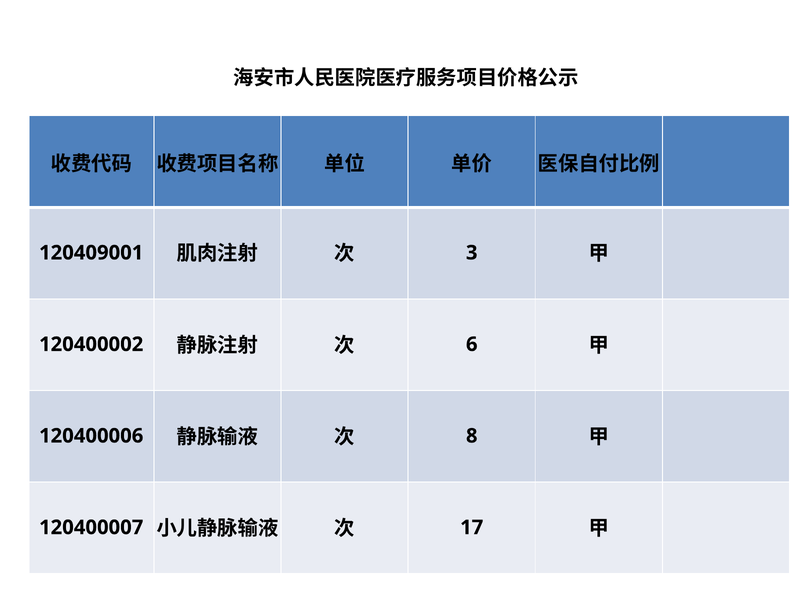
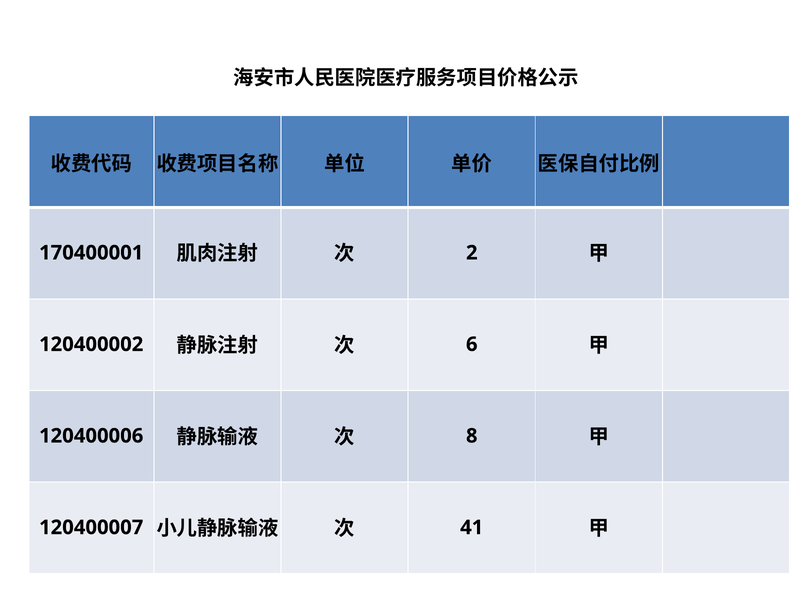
120409001: 120409001 -> 170400001
3: 3 -> 2
17: 17 -> 41
